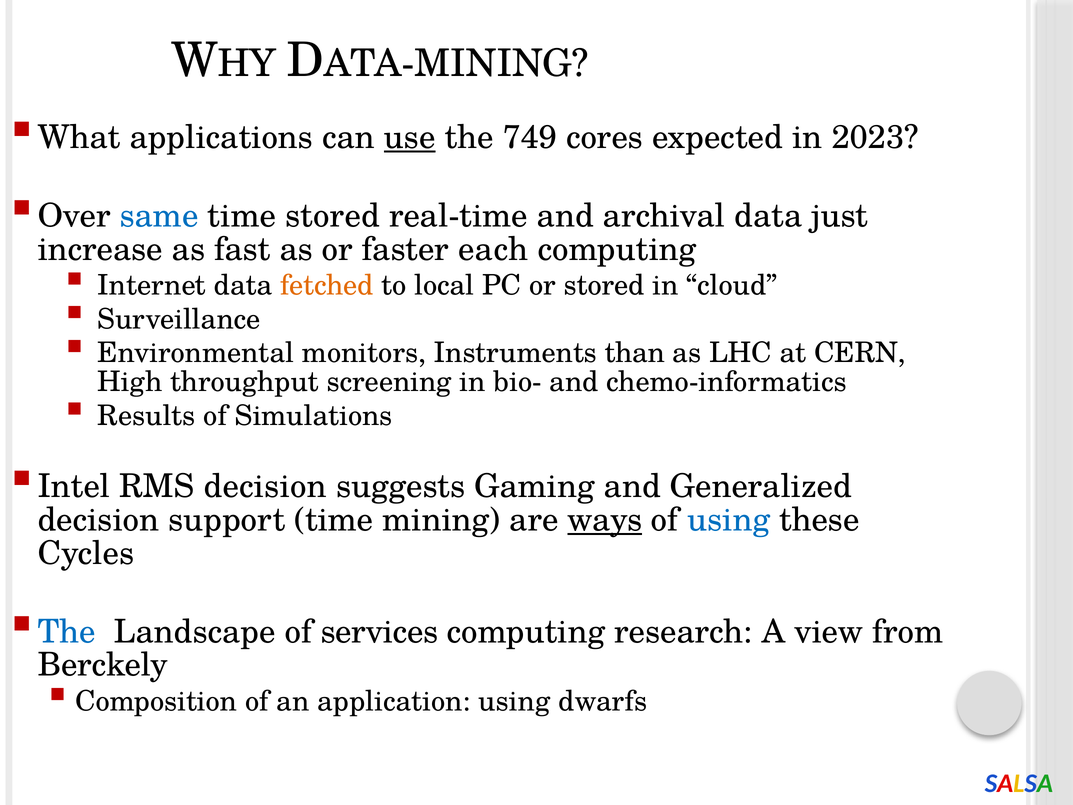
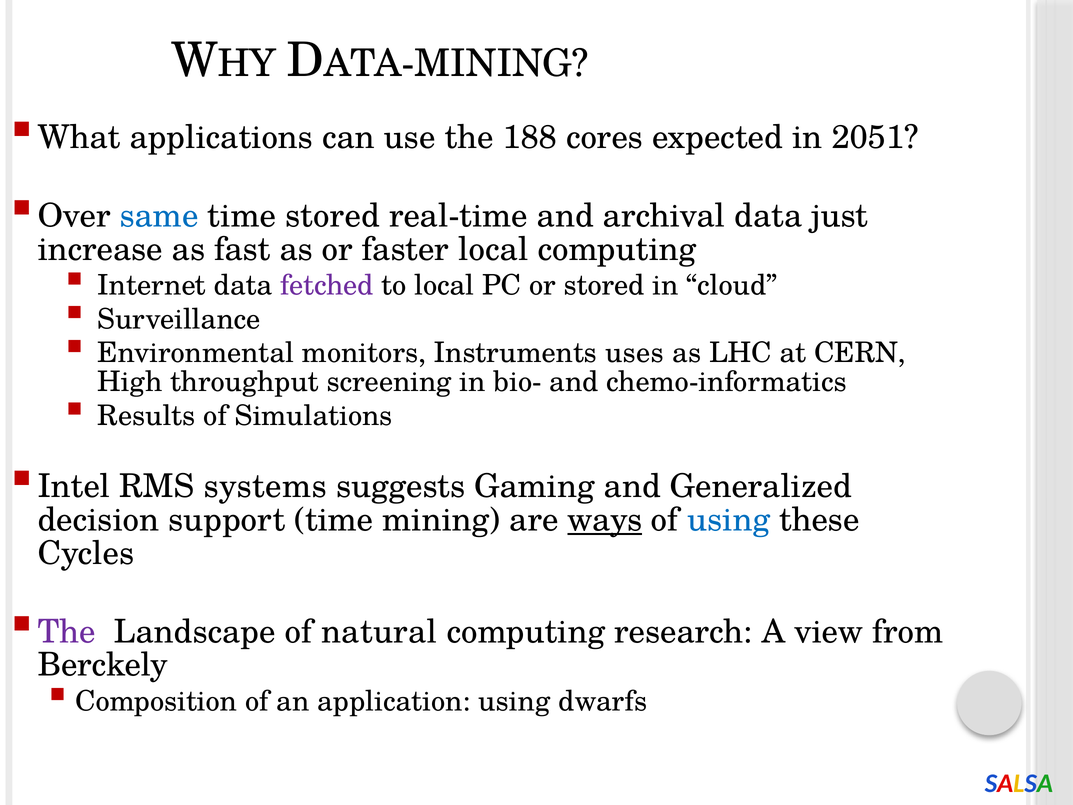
use underline: present -> none
749: 749 -> 188
2023: 2023 -> 2051
faster each: each -> local
fetched colour: orange -> purple
than: than -> uses
RMS decision: decision -> systems
The at (67, 632) colour: blue -> purple
services: services -> natural
